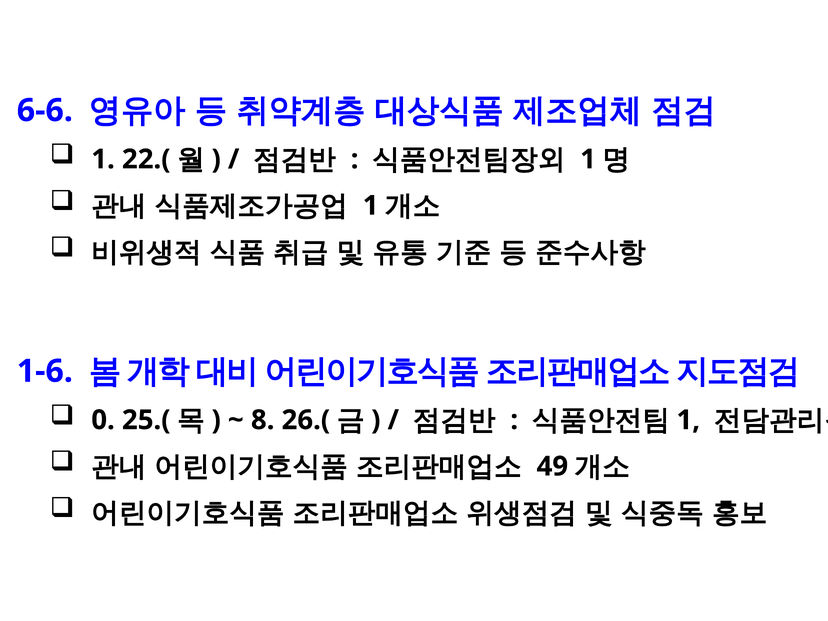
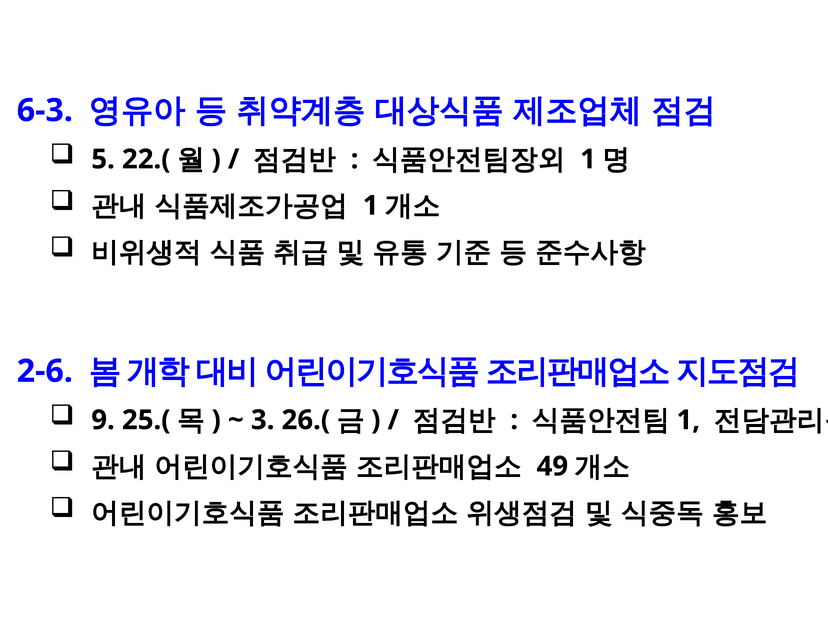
6-6: 6-6 -> 6-3
1 at (103, 159): 1 -> 5
1-6: 1-6 -> 2-6
0: 0 -> 9
8 at (263, 420): 8 -> 3
